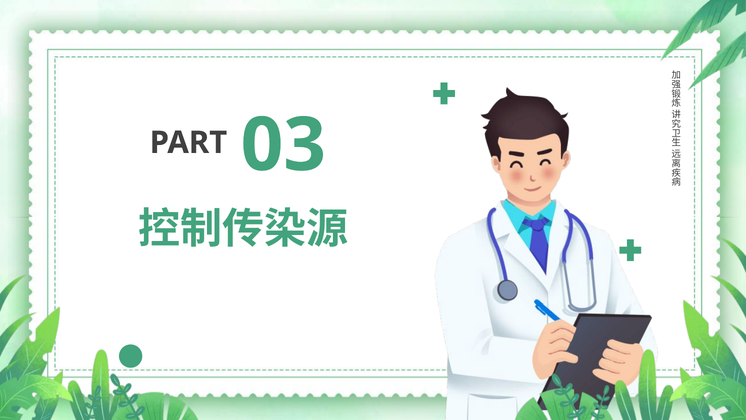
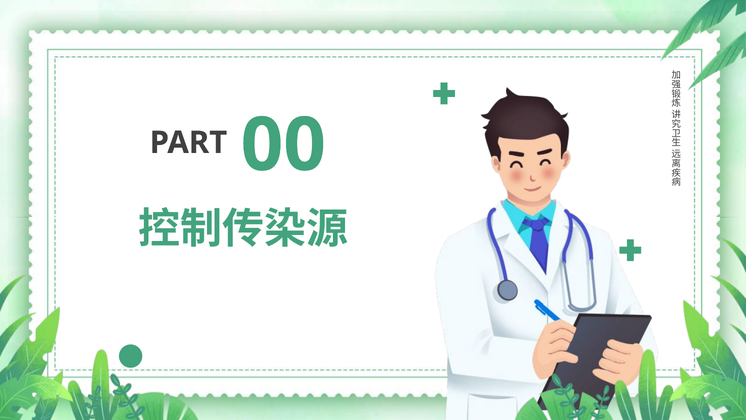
03: 03 -> 00
